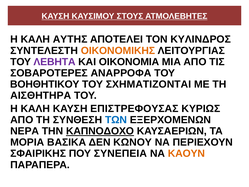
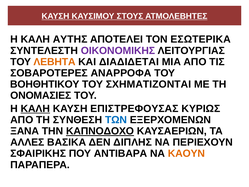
ΚΥΛΙΝΔΡΟΣ: ΚΥΛΙΝΔΡΟΣ -> ΕΣΩΤΕΡΙΚΑ
ΟΙΚΟΝΟΜΙΚΗΣ colour: orange -> purple
ΛΕΒΗΤΑ colour: purple -> orange
ΟΙΚΟΝΟΜΙΑ: ΟΙΚΟΝΟΜΙΑ -> ΔΙΑΔΙΔΕΤΑΙ
ΑΙΣΘΗΤΗΡΑ: ΑΙΣΘΗΤΗΡΑ -> ΟΝΟΜΑΣΙΕΣ
ΚΑΛΗ at (35, 109) underline: none -> present
ΝΕΡΑ: ΝΕΡΑ -> ΞΑΝΑ
ΜΟΡΙΑ: ΜΟΡΙΑ -> ΑΛΛΕΣ
ΚΩΝΟΥ: ΚΩΝΟΥ -> ΔΙΠΛΗΣ
ΣΥΝΕΠΕΙΑ: ΣΥΝΕΠΕΙΑ -> ΑΝΤΙΒΑΡΑ
